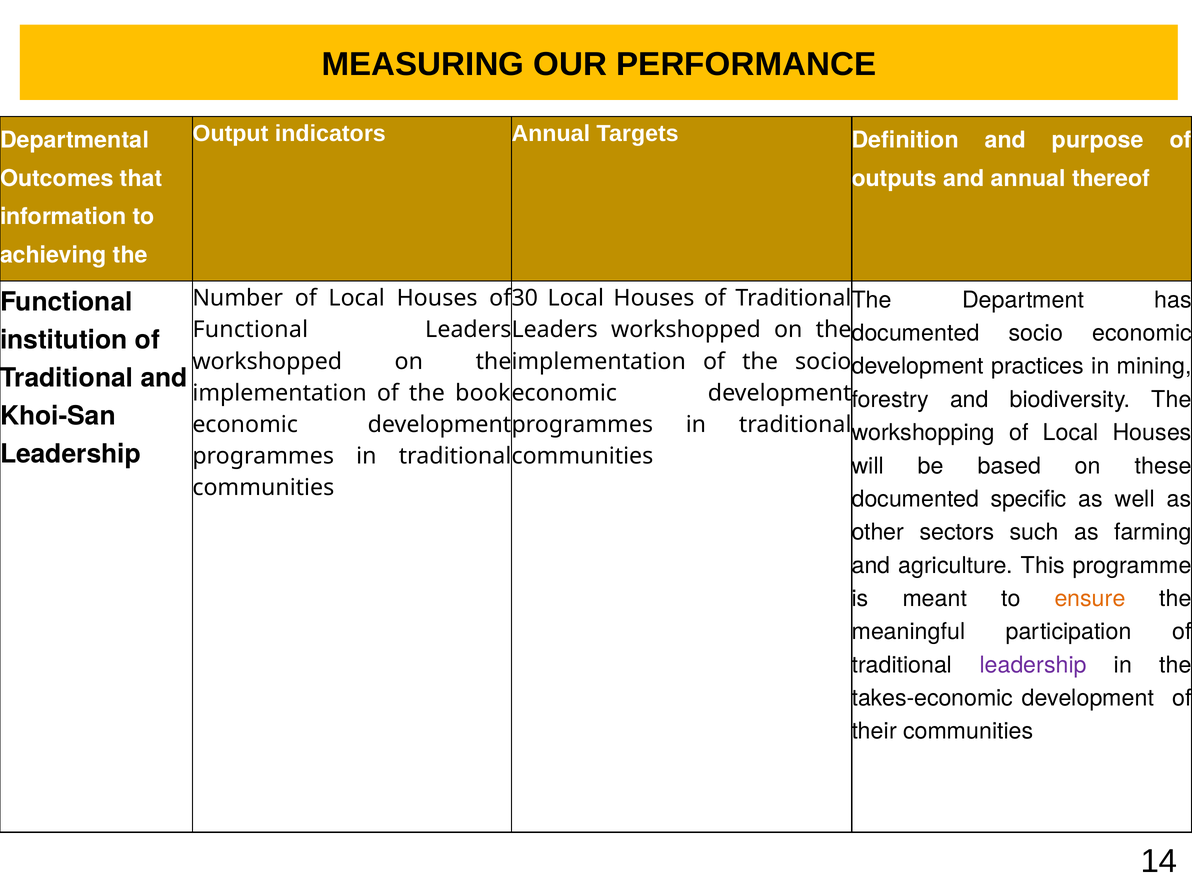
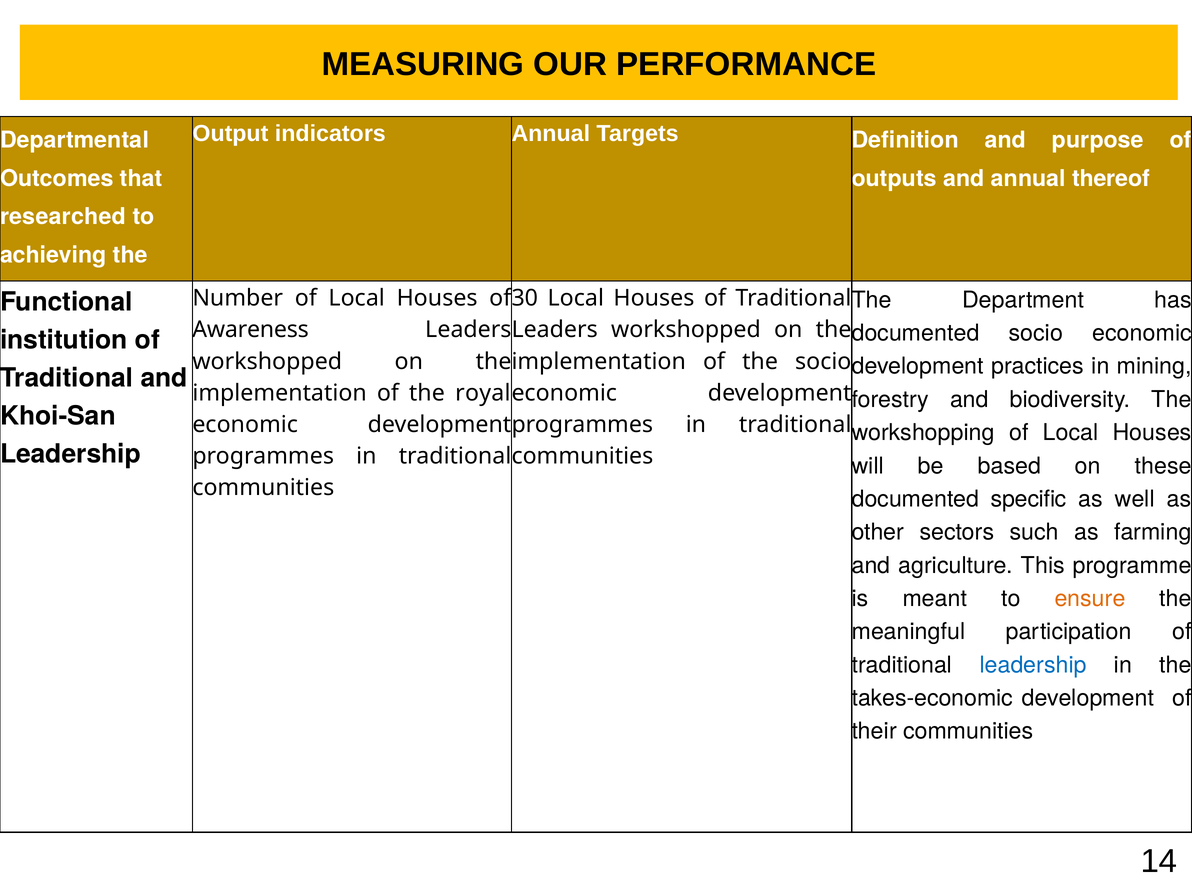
information: information -> researched
Functional at (250, 330): Functional -> Awareness
book: book -> royal
leadership at (1033, 665) colour: purple -> blue
